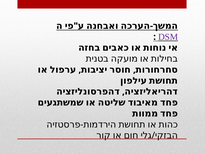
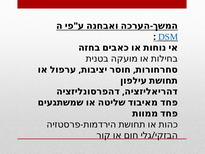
DSM colour: purple -> blue
